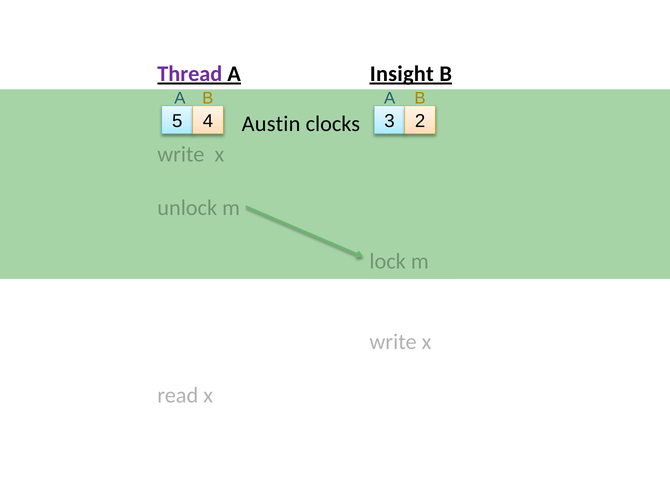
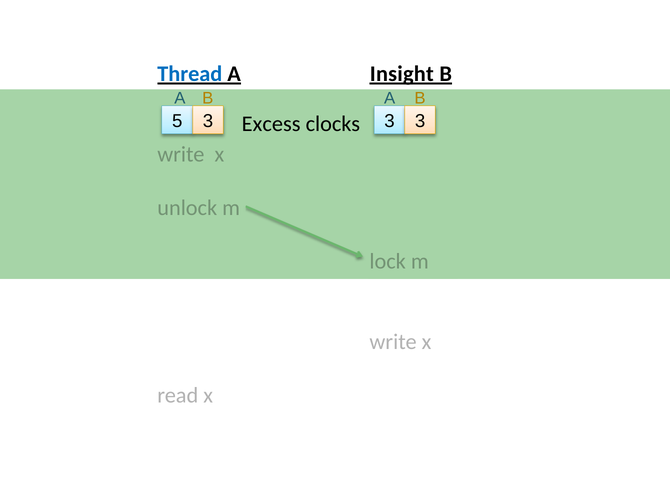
Thread colour: purple -> blue
5 4: 4 -> 3
2 at (420, 121): 2 -> 3
Austin: Austin -> Excess
